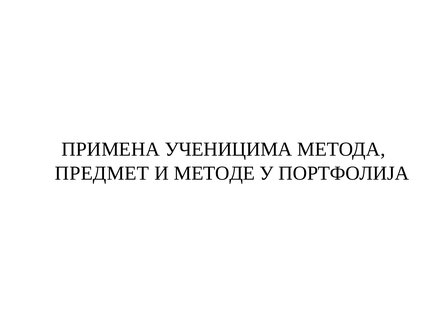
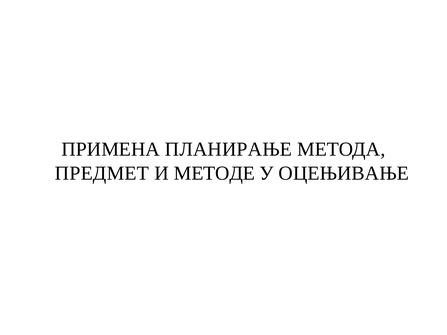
УЧЕНИЦИМА: УЧЕНИЦИМА -> ПЛАНИРАЊЕ
ПОРТФОЛИЈА: ПОРТФОЛИЈА -> ОЦЕЊИВАЊЕ
